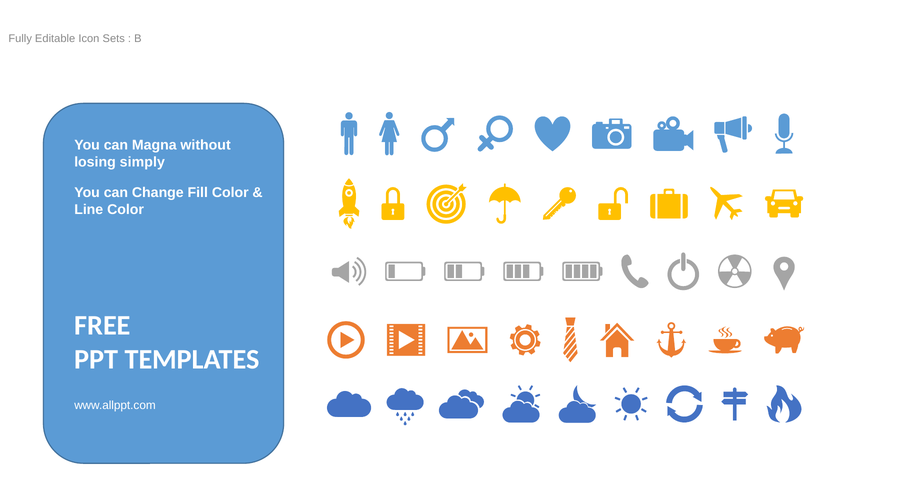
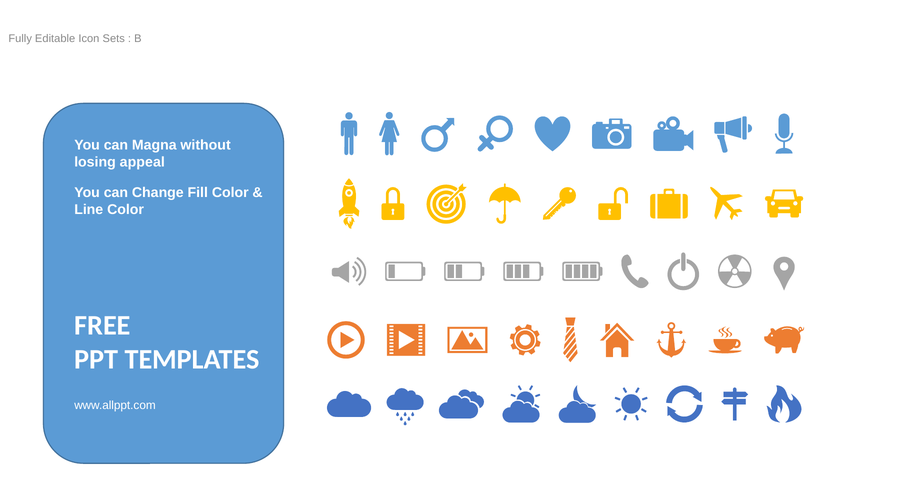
simply: simply -> appeal
